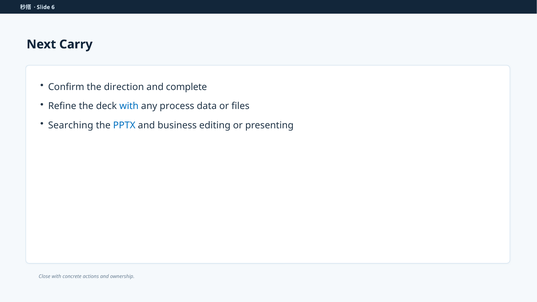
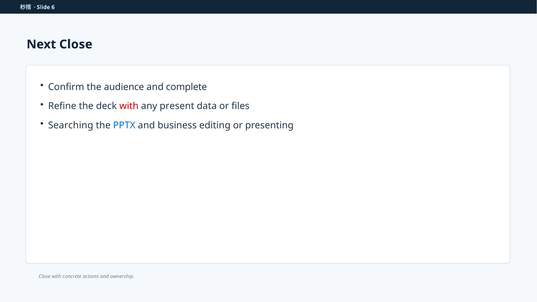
Next Carry: Carry -> Close
direction: direction -> audience
with at (129, 106) colour: blue -> red
process: process -> present
